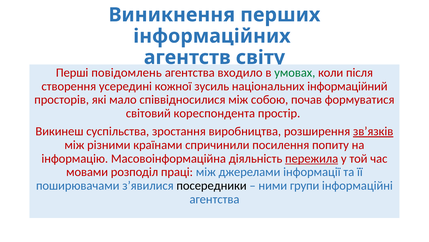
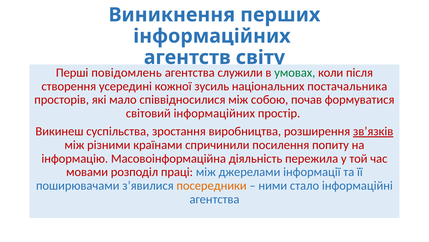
входило: входило -> служили
інформаційний: інформаційний -> постачальника
світовий кореспондента: кореспондента -> інформаційних
пережила underline: present -> none
посередники colour: black -> orange
групи: групи -> стало
